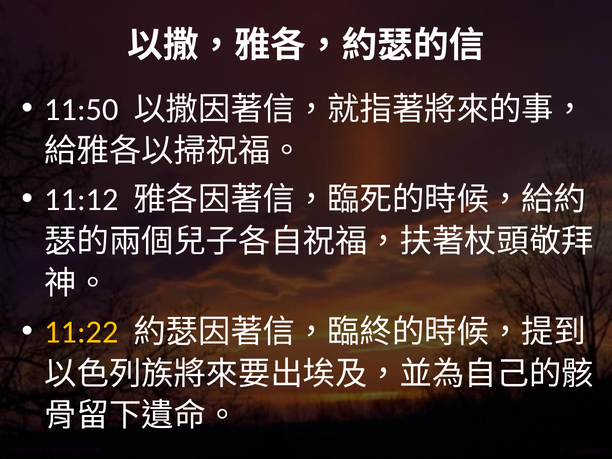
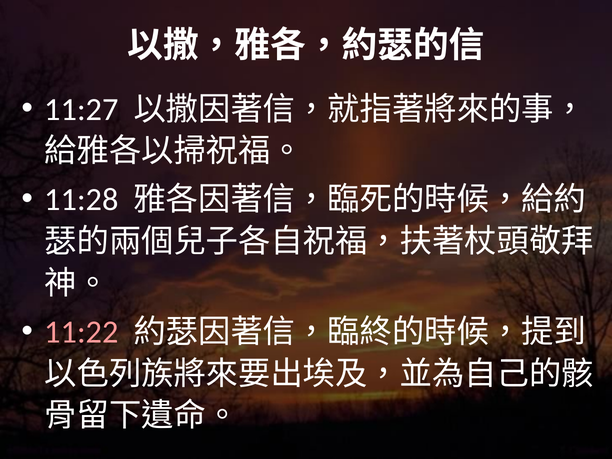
11:50: 11:50 -> 11:27
11:12: 11:12 -> 11:28
11:22 colour: yellow -> pink
